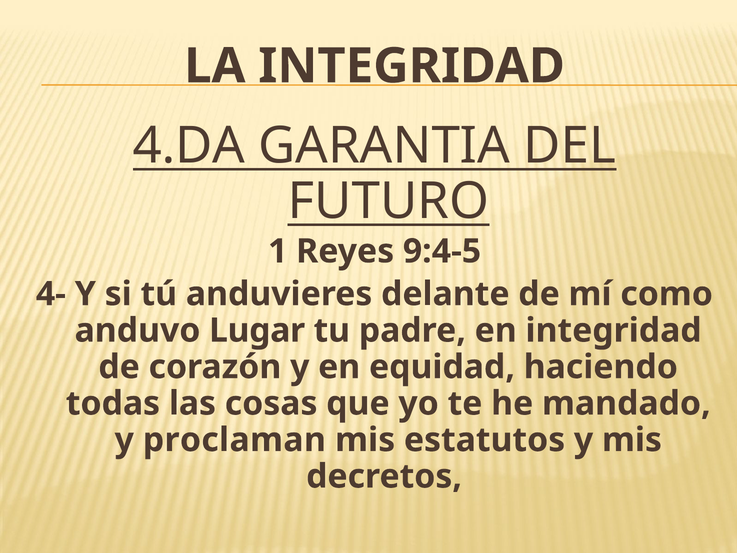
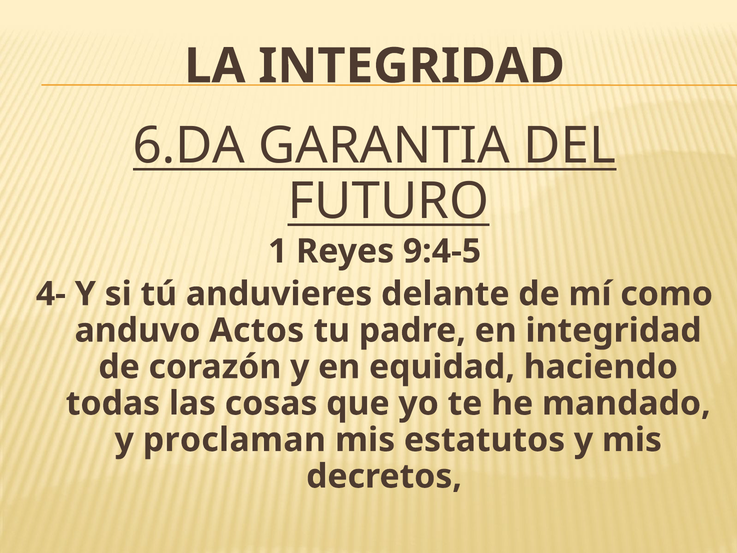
4.DA: 4.DA -> 6.DA
Lugar: Lugar -> Actos
